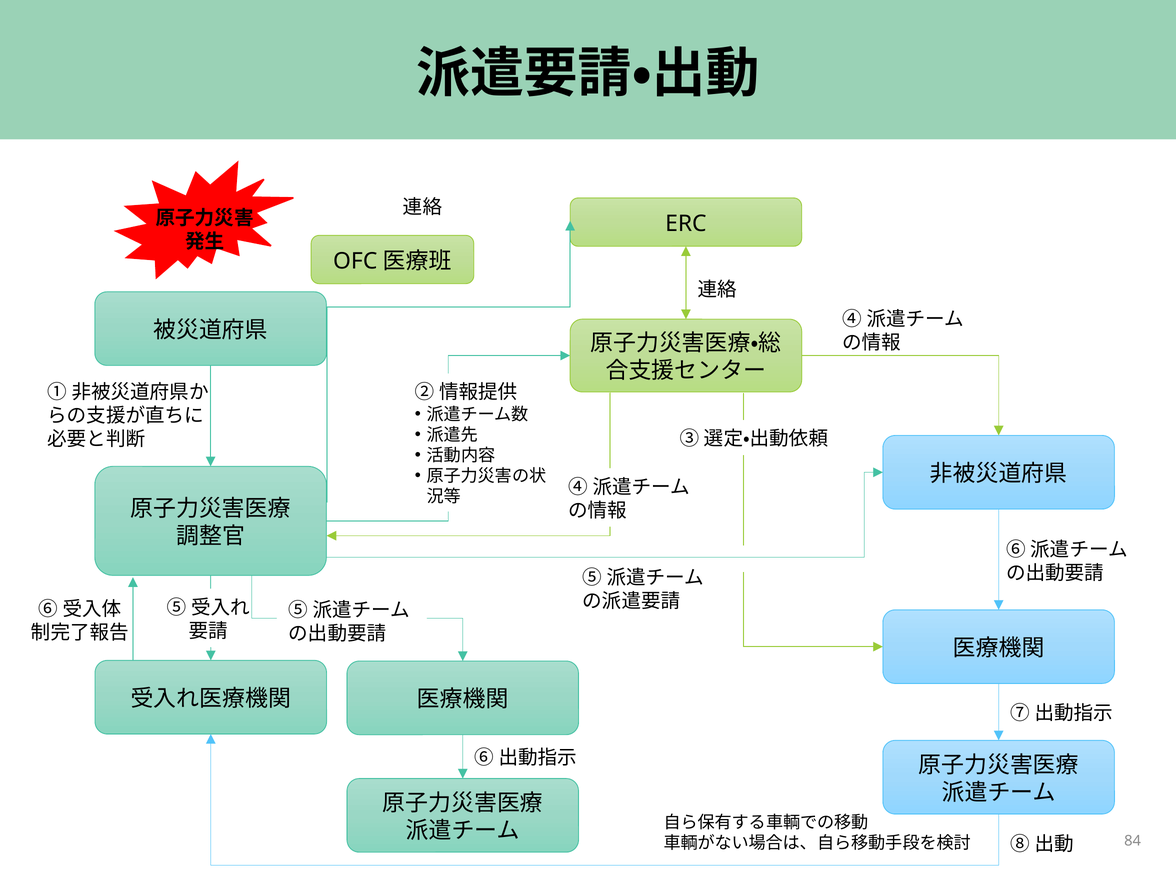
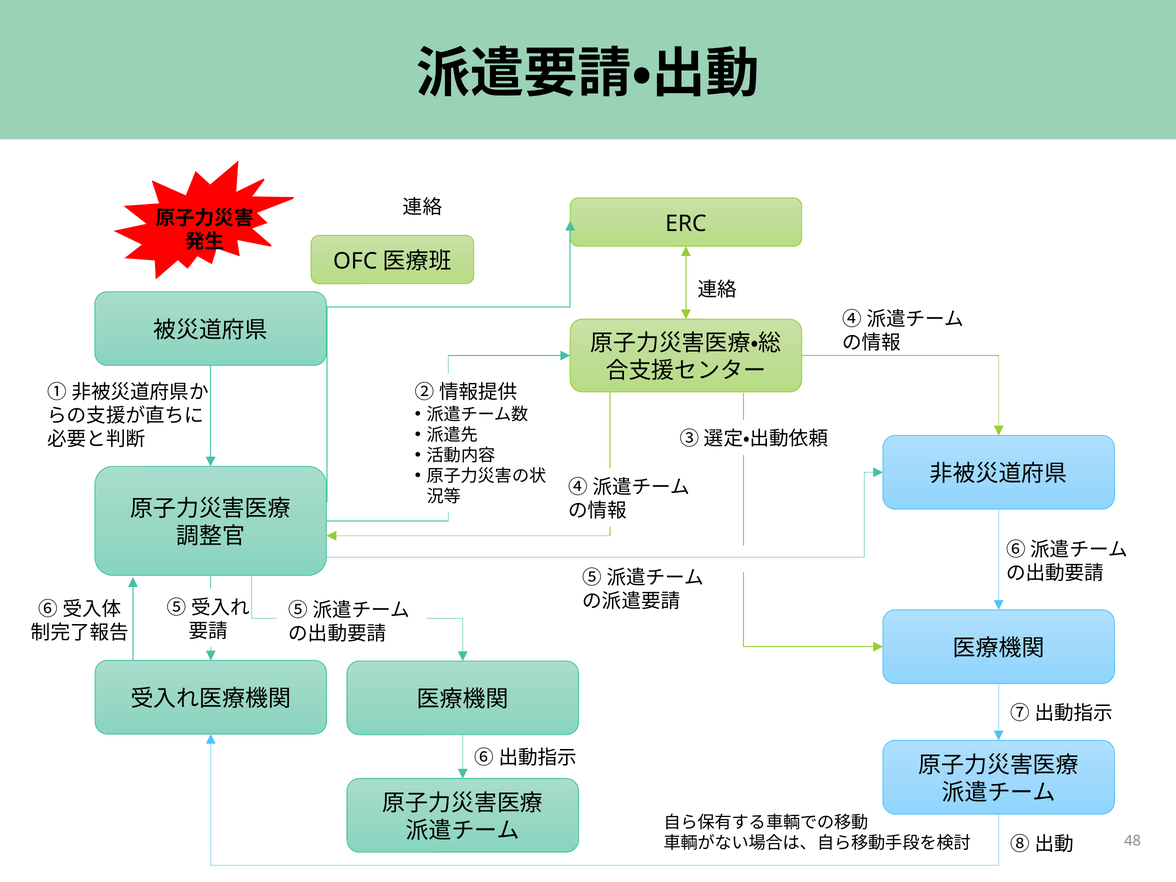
84: 84 -> 48
